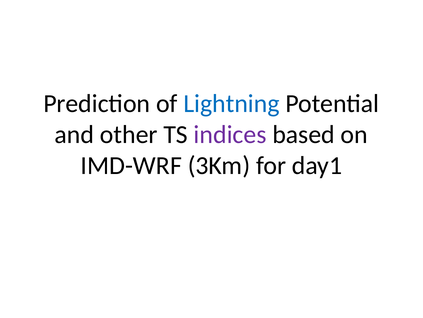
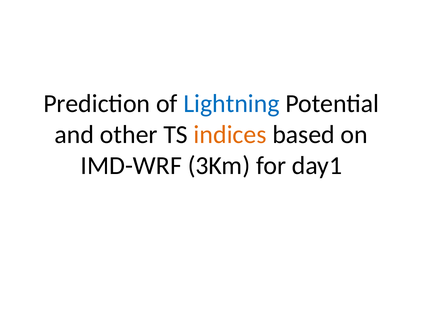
indices colour: purple -> orange
